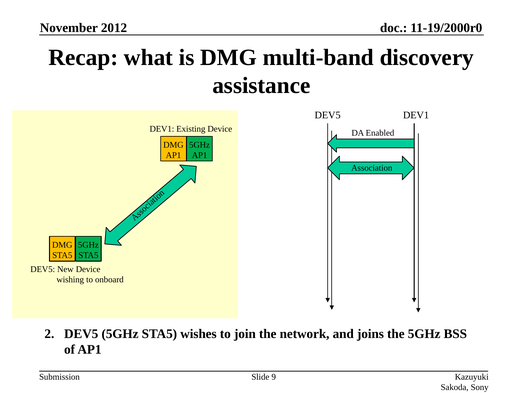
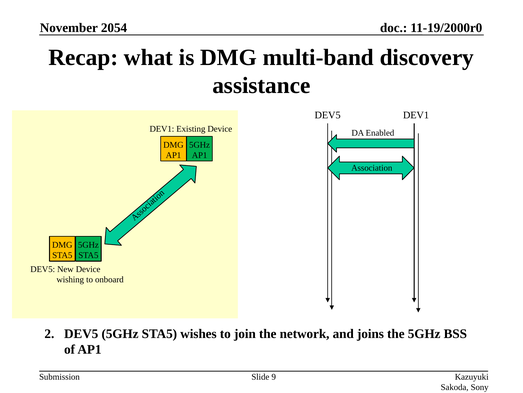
2012: 2012 -> 2054
